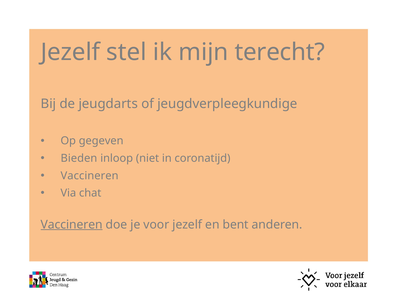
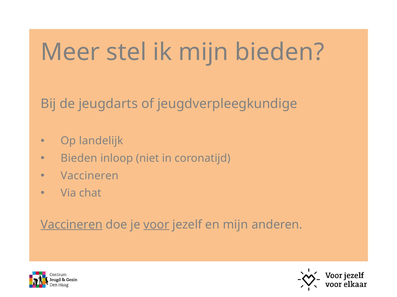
Jezelf at (70, 52): Jezelf -> Meer
mijn terecht: terecht -> bieden
gegeven: gegeven -> landelijk
voor underline: none -> present
en bent: bent -> mijn
